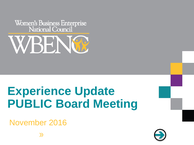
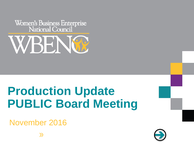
Experience: Experience -> Production
